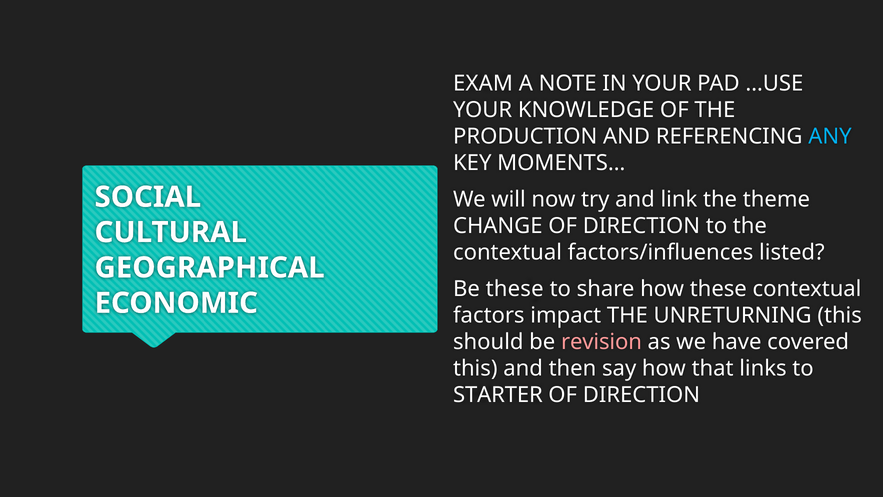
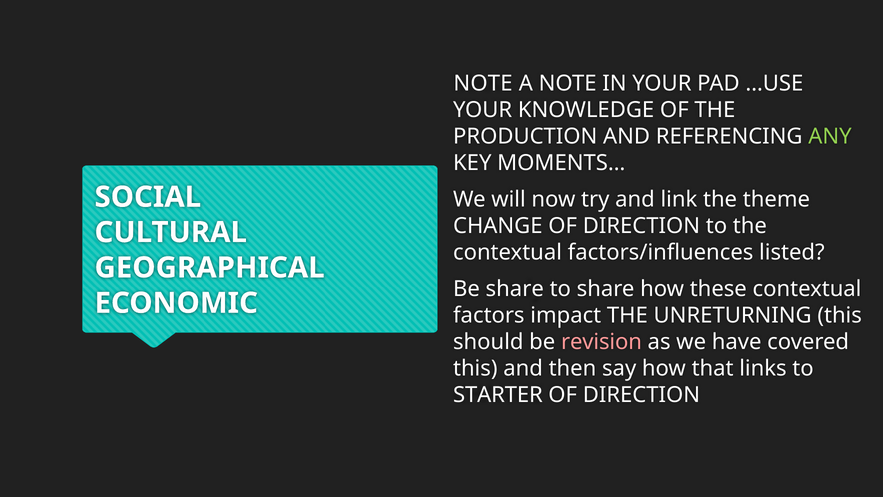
EXAM at (483, 83): EXAM -> NOTE
ANY colour: light blue -> light green
Be these: these -> share
